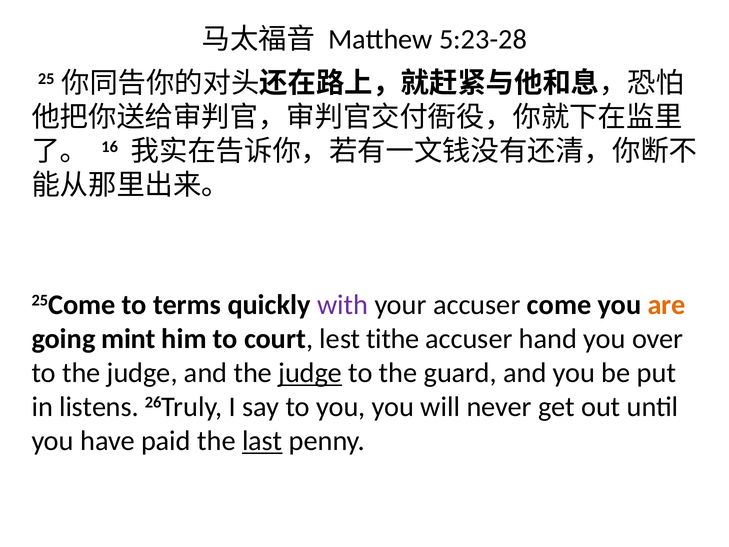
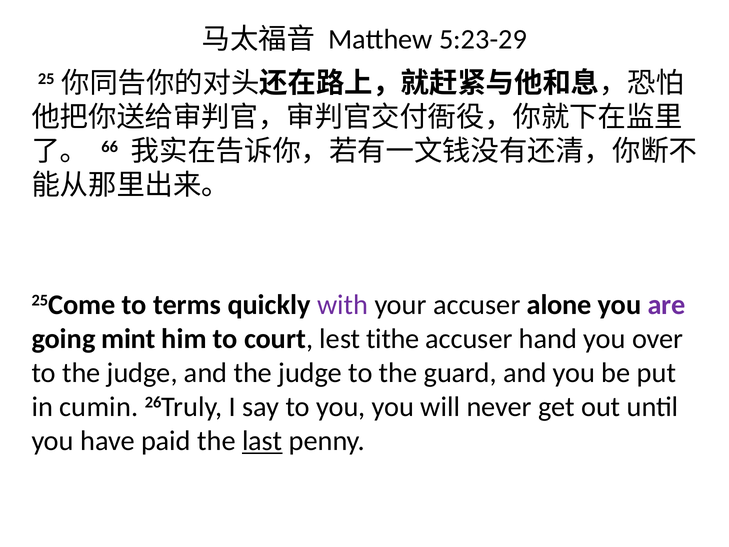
5:23-28: 5:23-28 -> 5:23-29
16: 16 -> 66
come: come -> alone
are colour: orange -> purple
judge at (310, 373) underline: present -> none
listens: listens -> cumin
